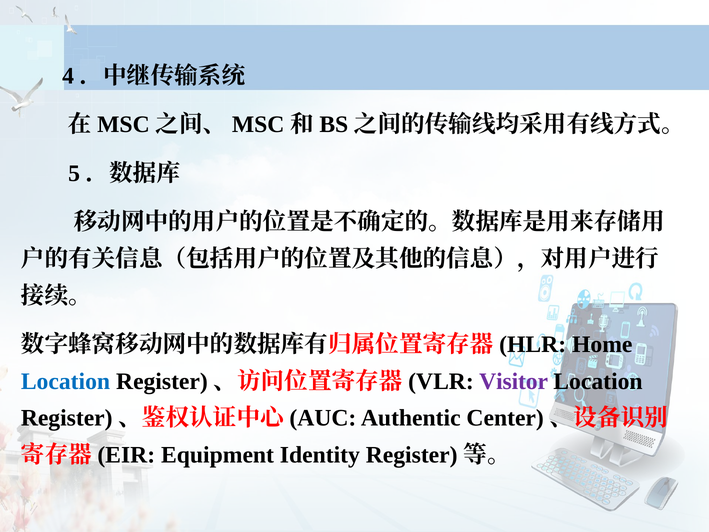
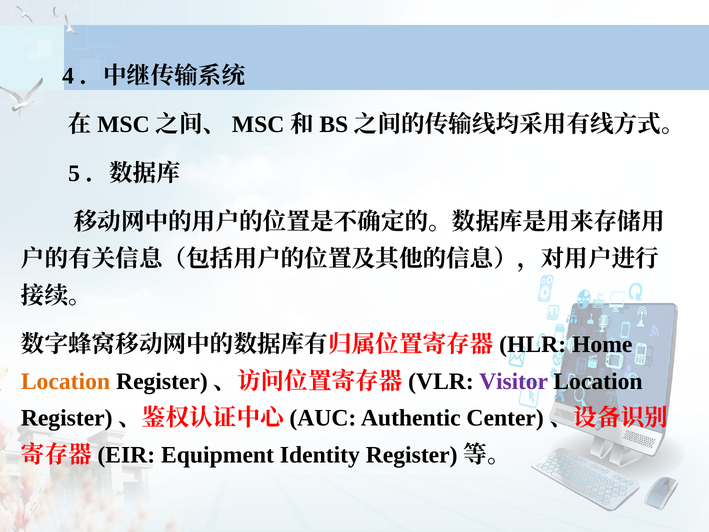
Location at (66, 381) colour: blue -> orange
